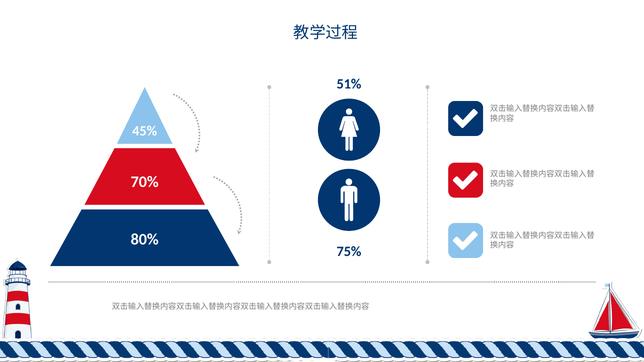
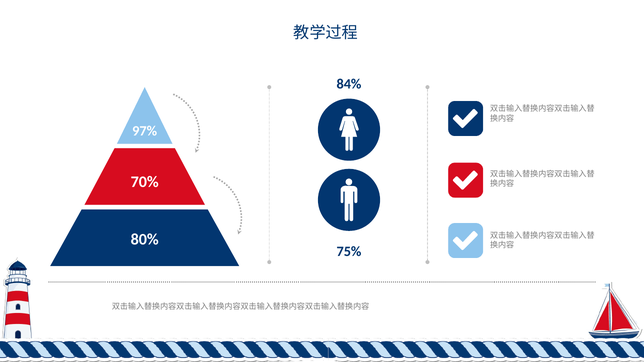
51%: 51% -> 84%
45%: 45% -> 97%
